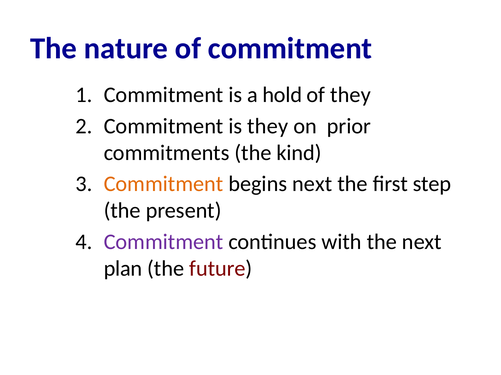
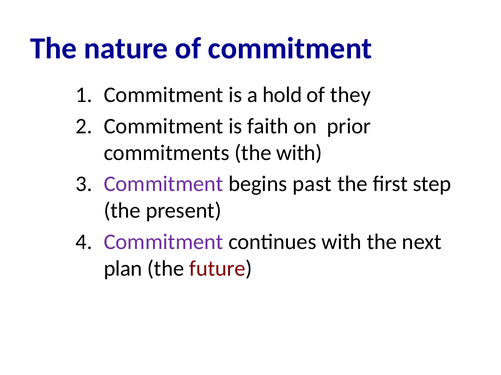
is they: they -> faith
the kind: kind -> with
Commitment at (164, 184) colour: orange -> purple
begins next: next -> past
